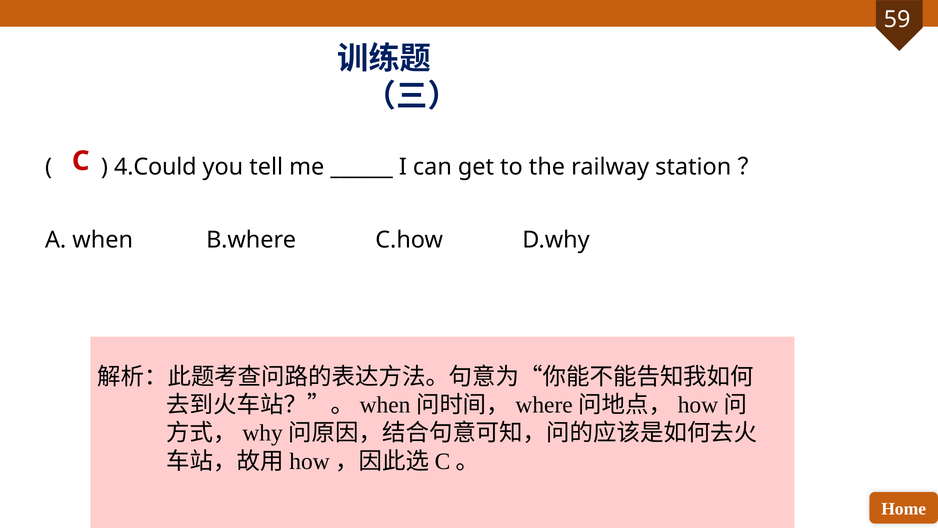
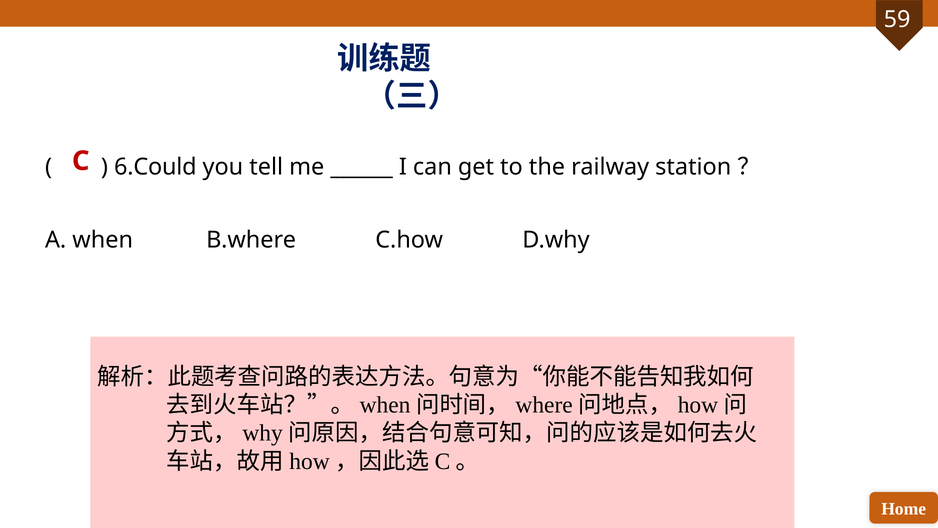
4.Could: 4.Could -> 6.Could
